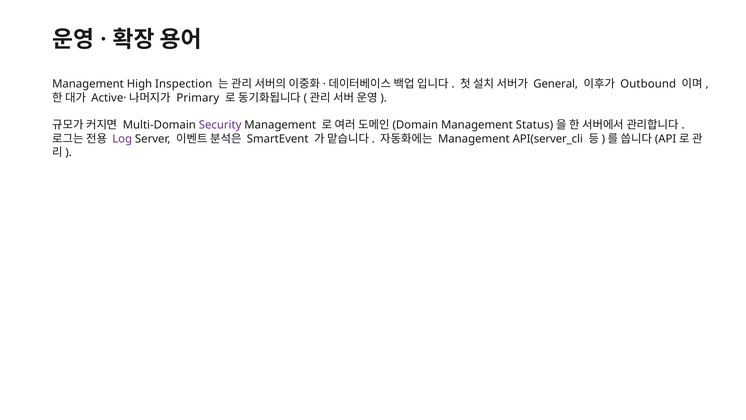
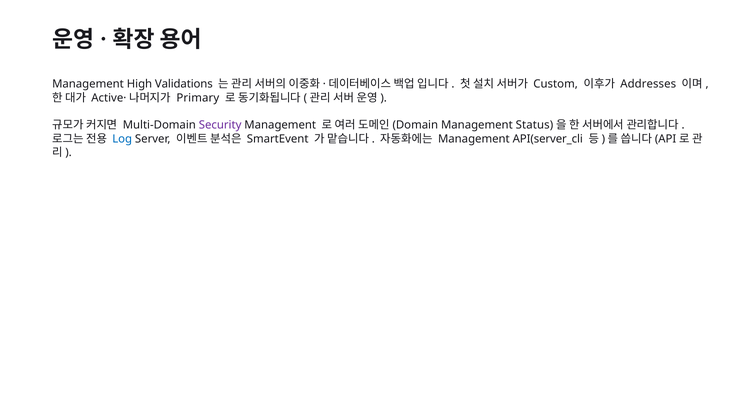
Inspection: Inspection -> Validations
General: General -> Custom
Outbound: Outbound -> Addresses
Log colour: purple -> blue
